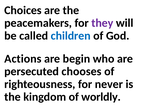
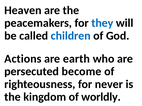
Choices: Choices -> Heaven
they colour: purple -> blue
begin: begin -> earth
chooses: chooses -> become
